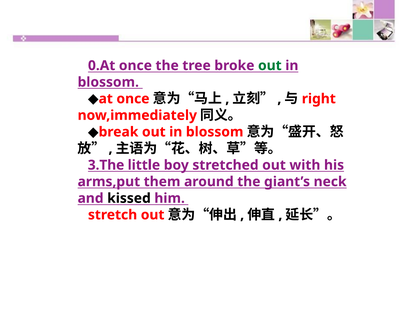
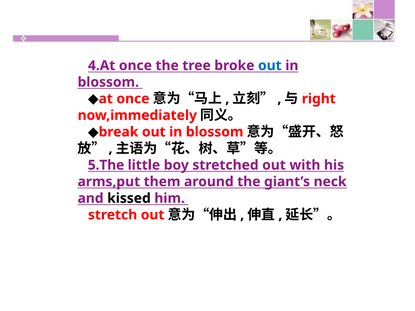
0.At: 0.At -> 4.At
out at (270, 66) colour: green -> blue
3.The: 3.The -> 5.The
